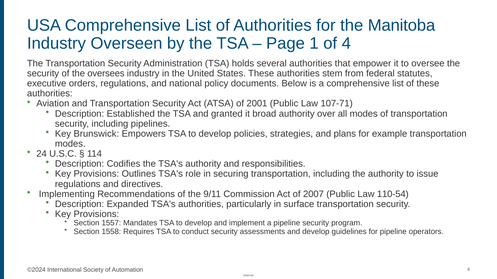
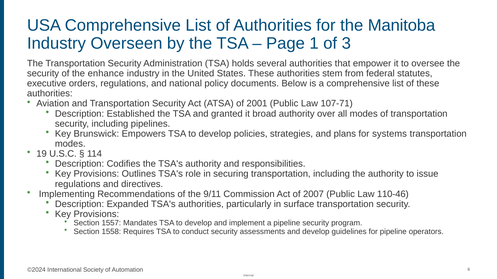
4: 4 -> 3
oversees: oversees -> enhance
example: example -> systems
24: 24 -> 19
110-54: 110-54 -> 110-46
